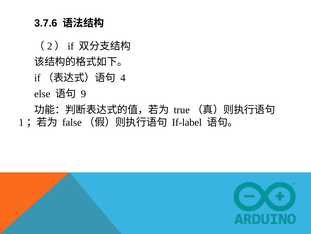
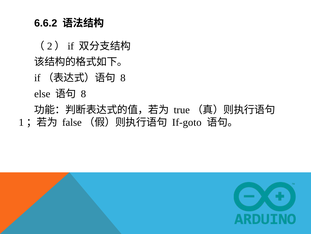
3.7.6: 3.7.6 -> 6.6.2
4 at (123, 78): 4 -> 8
9 at (83, 94): 9 -> 8
If-label: If-label -> If-goto
